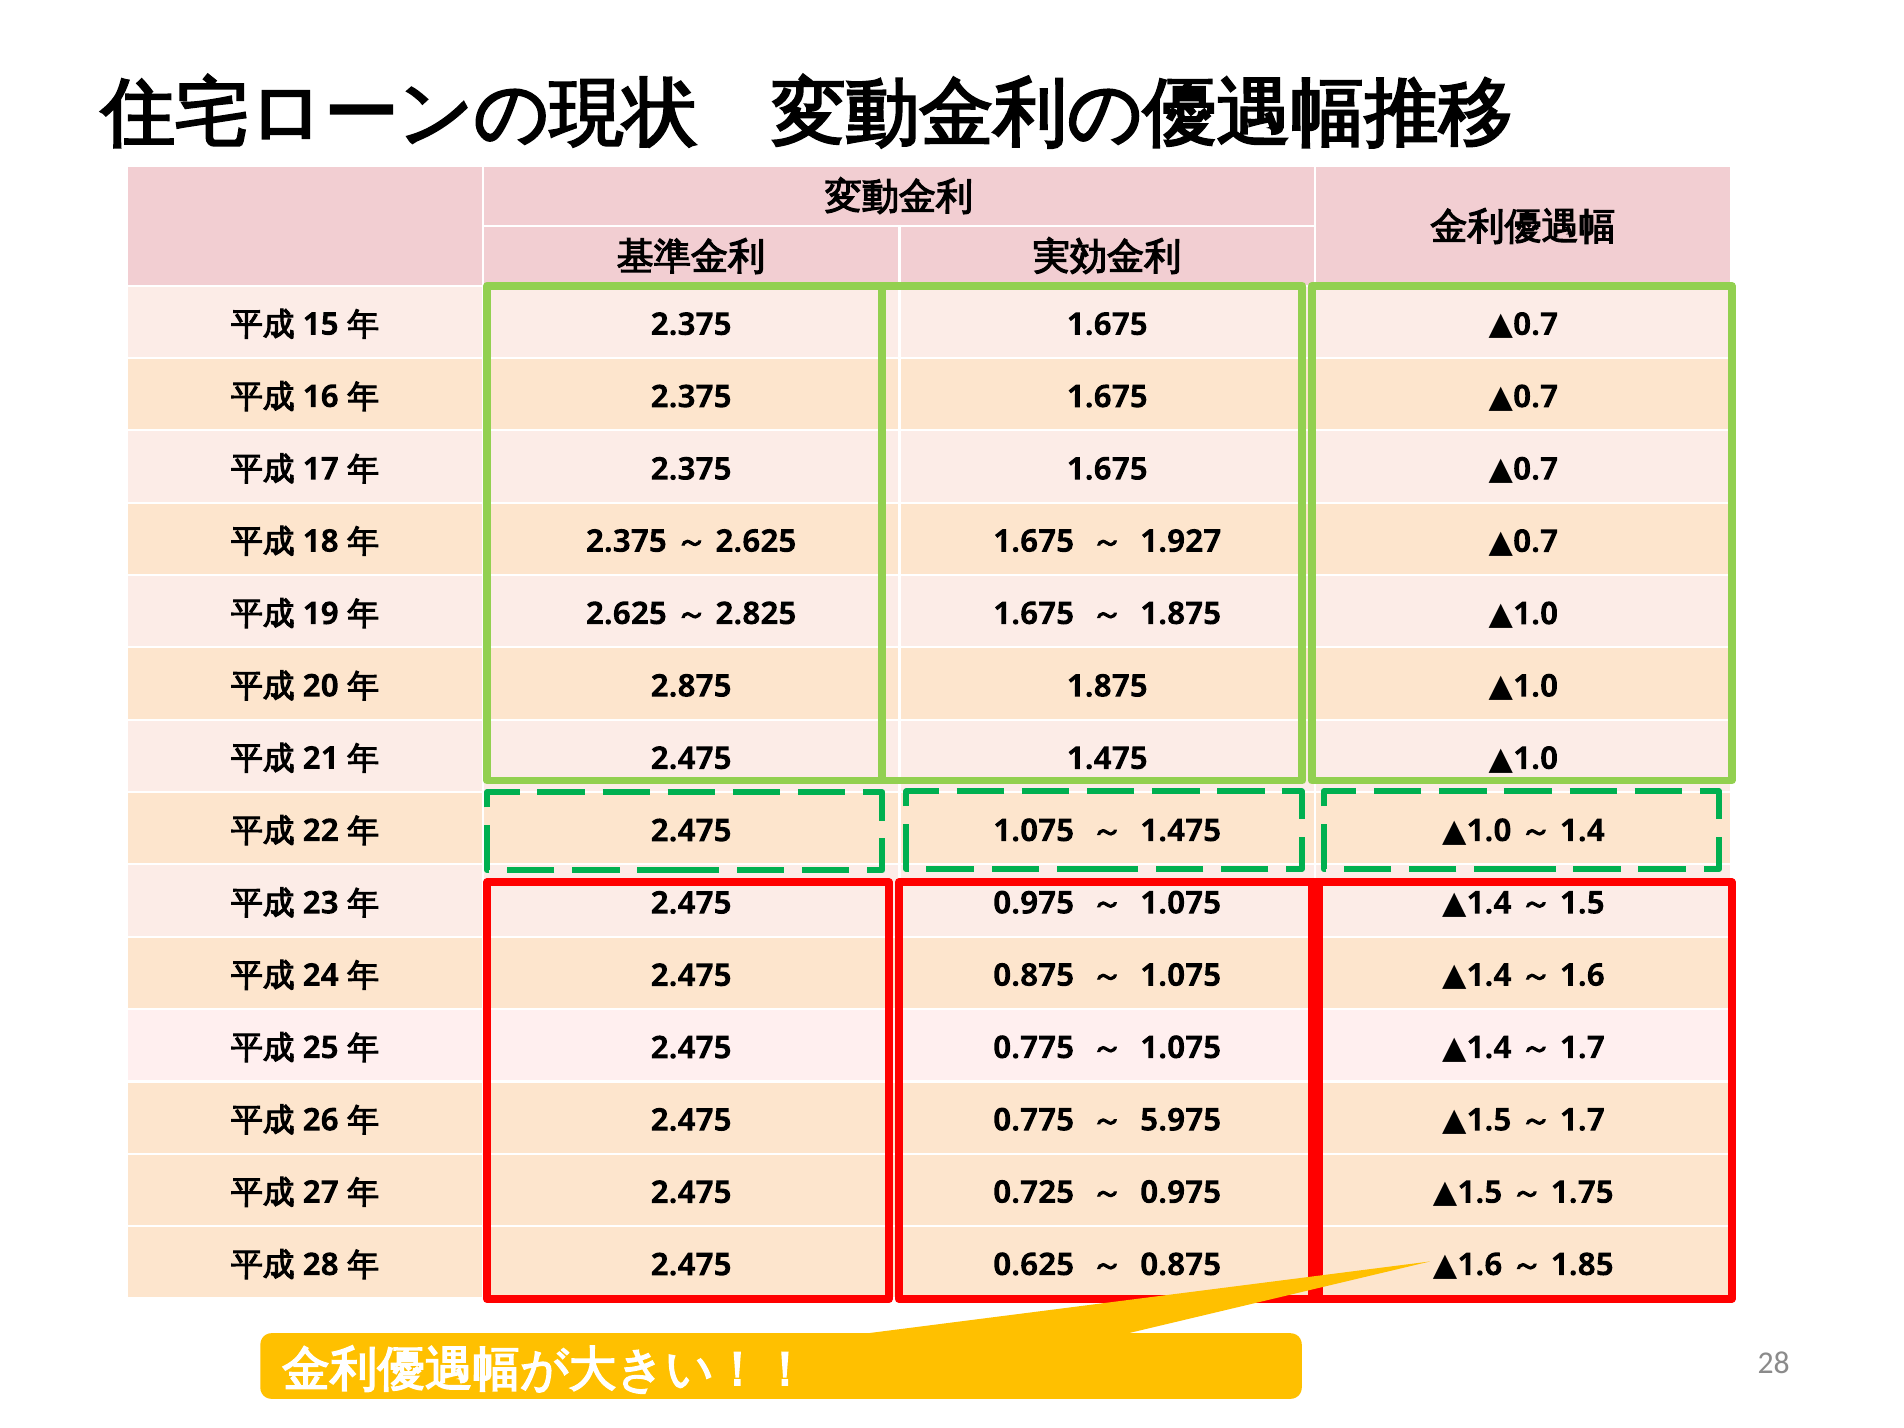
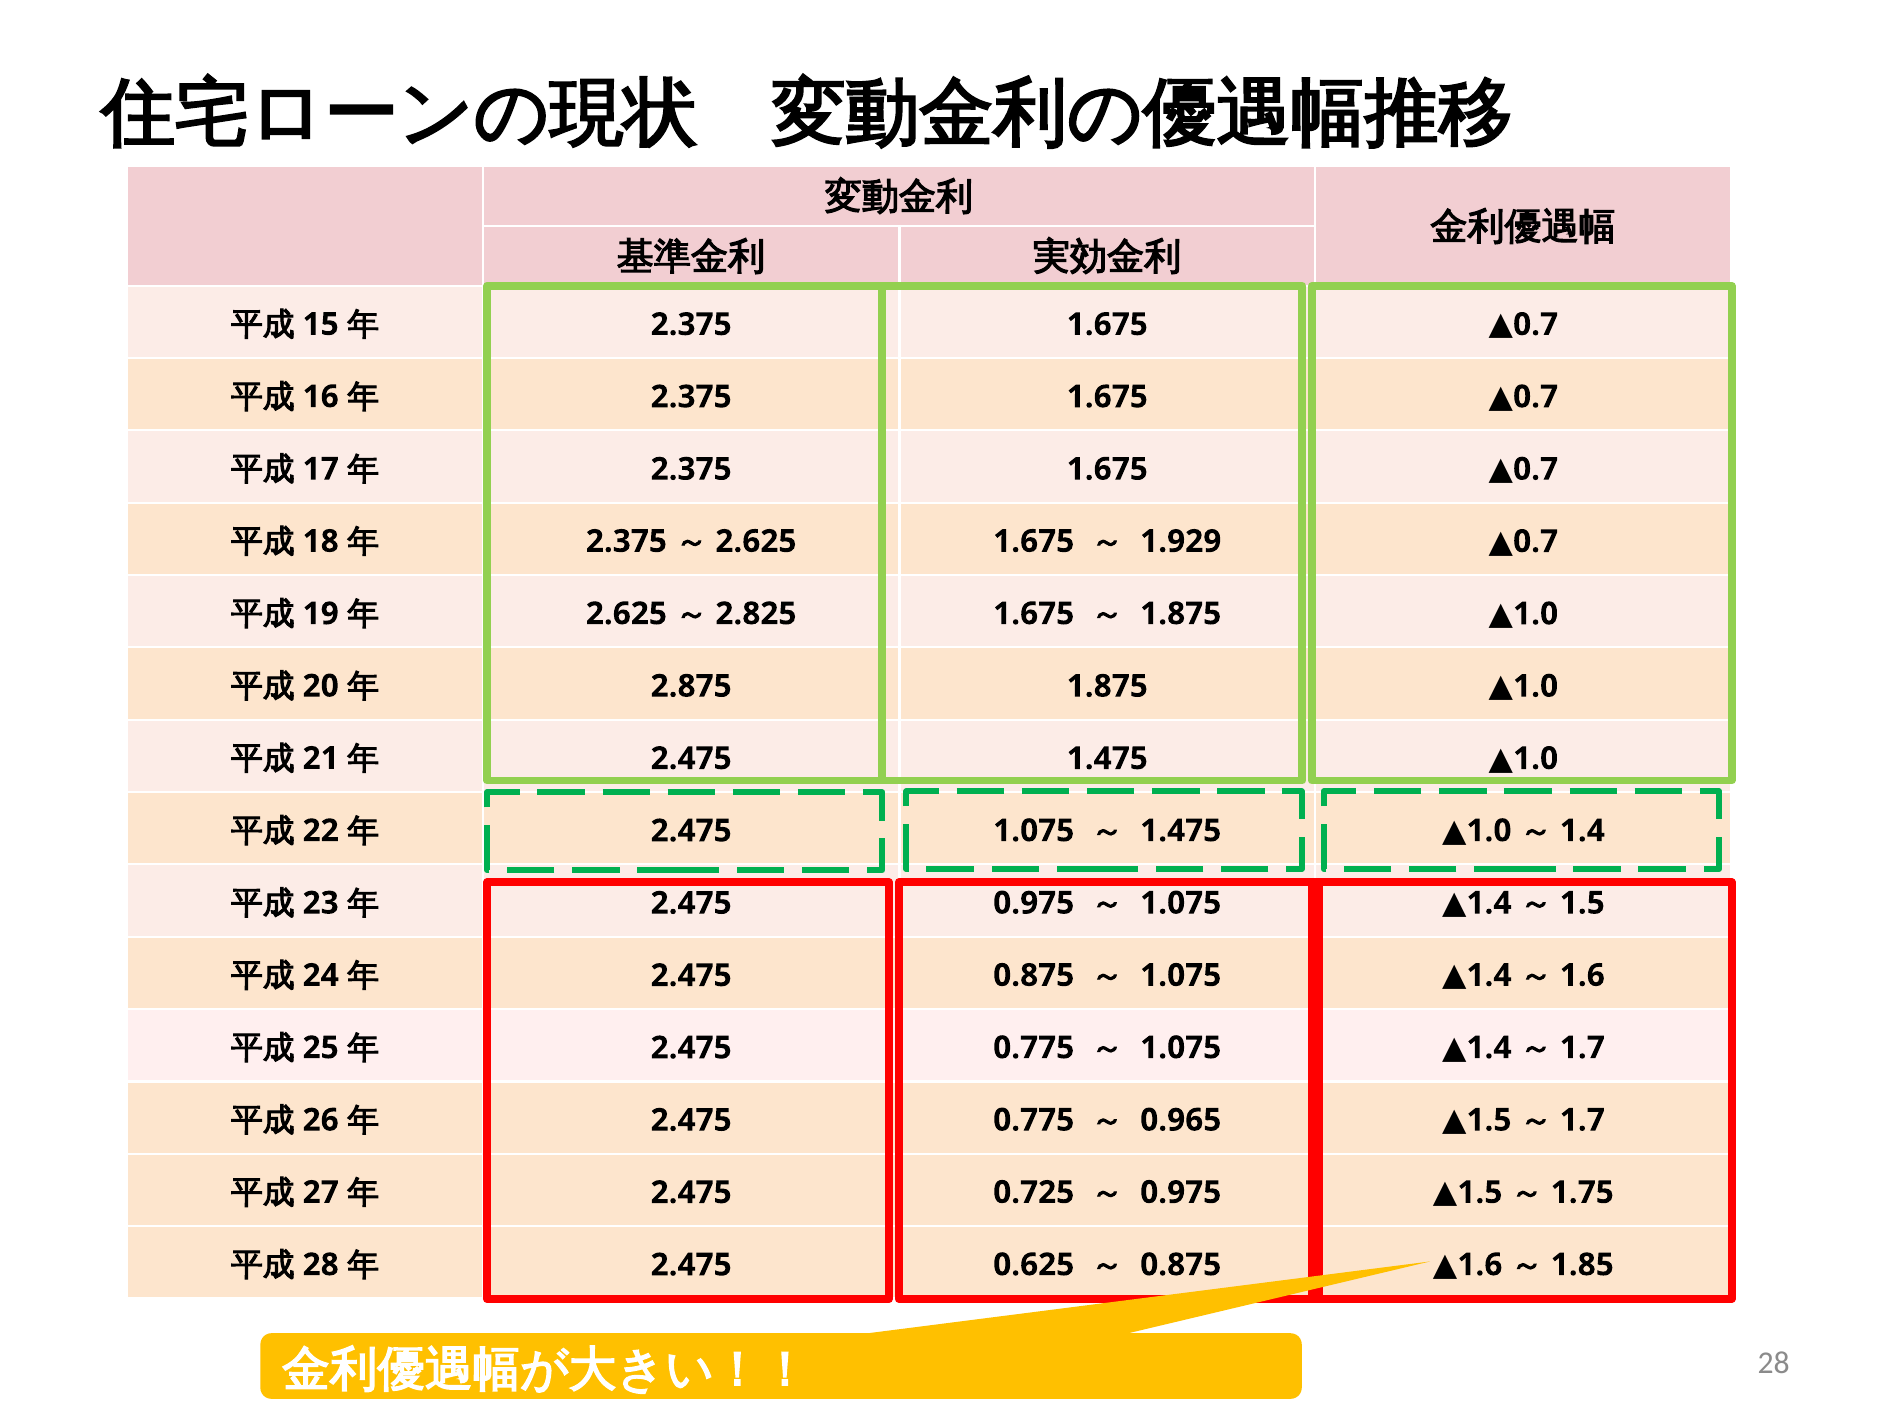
1.927: 1.927 -> 1.929
5.975: 5.975 -> 0.965
